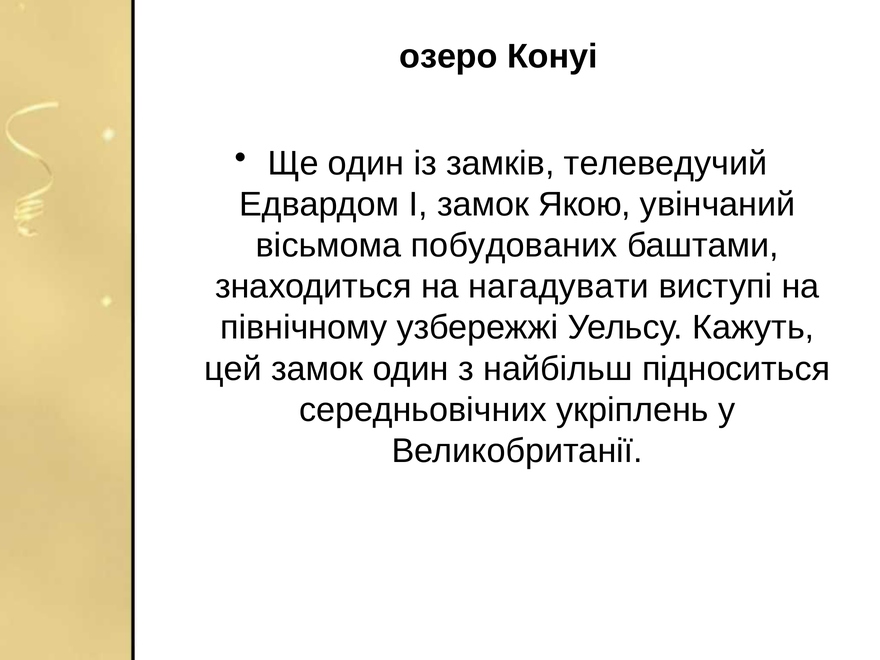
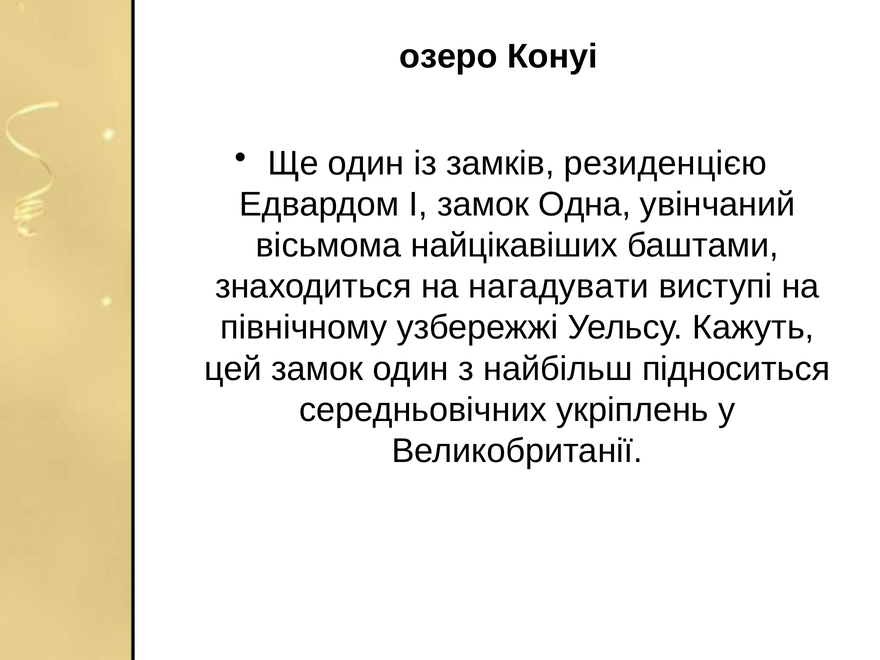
телеведучий: телеведучий -> резиденцією
Якою: Якою -> Одна
побудованих: побудованих -> найцікавіших
